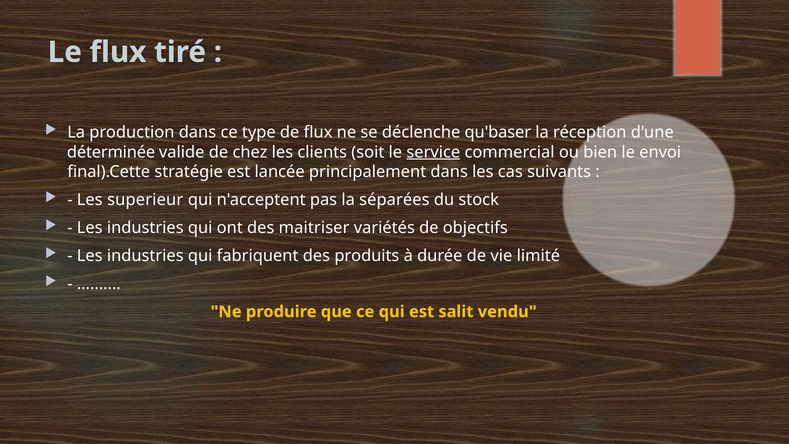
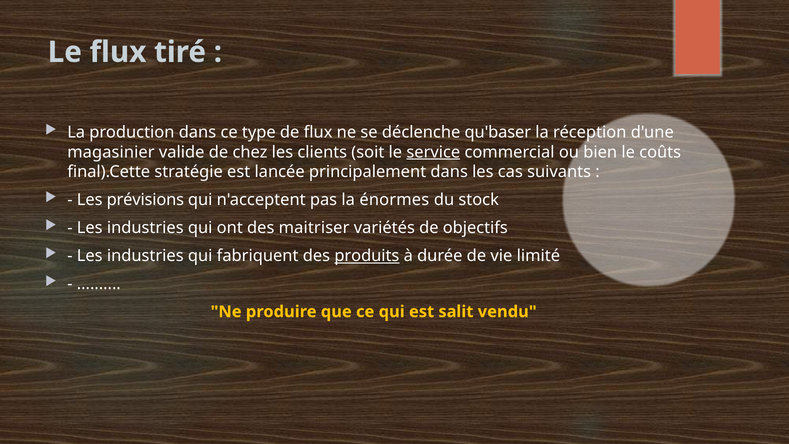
déterminée: déterminée -> magasinier
envoi: envoi -> coûts
superieur: superieur -> prévisions
séparées: séparées -> énormes
produits underline: none -> present
